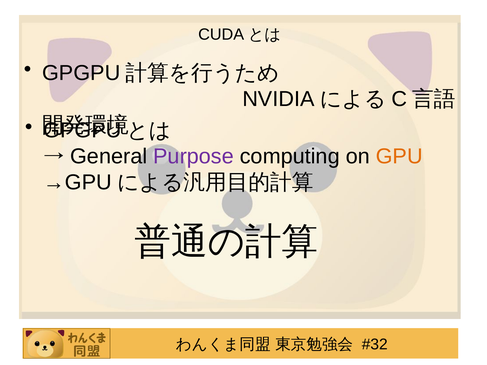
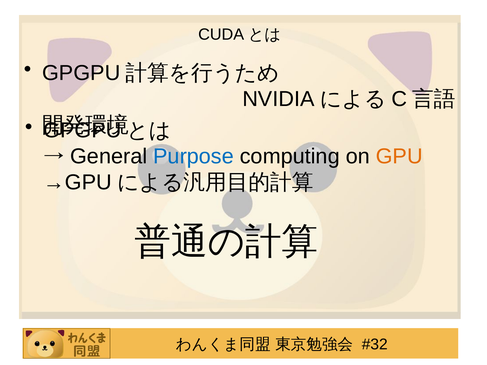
Purpose colour: purple -> blue
